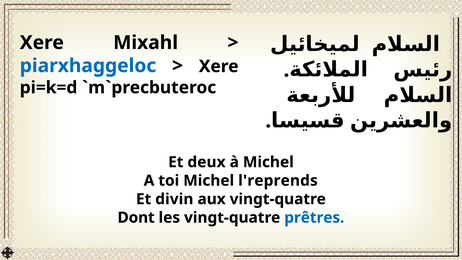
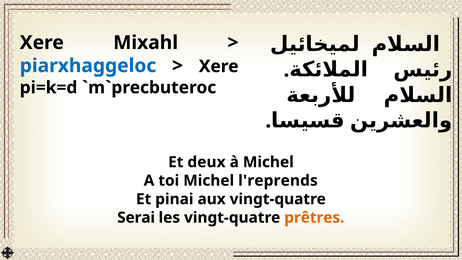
divin: divin -> pinai
Dont: Dont -> Serai
prêtres colour: blue -> orange
